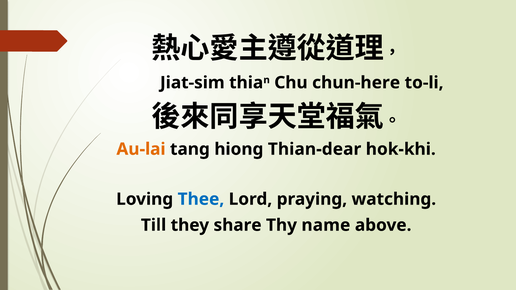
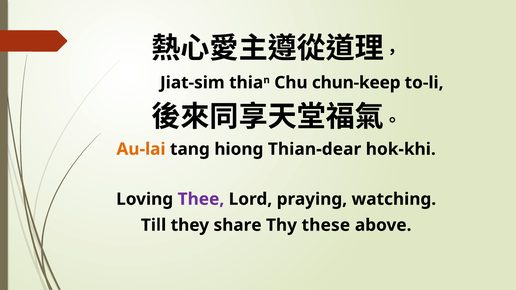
chun-here: chun-here -> chun-keep
Thee colour: blue -> purple
name: name -> these
